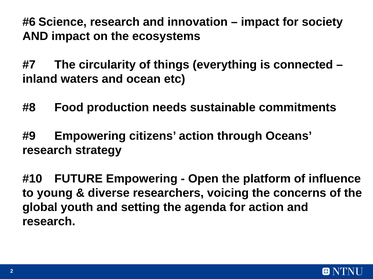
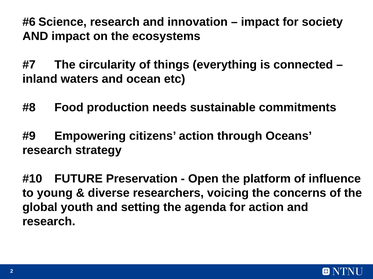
FUTURE Empowering: Empowering -> Preservation
